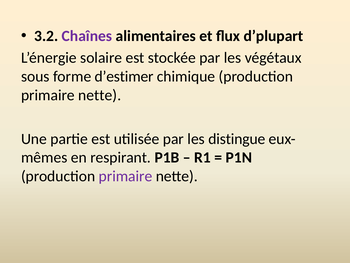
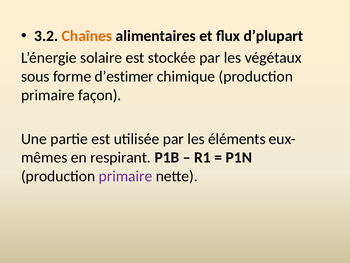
Chaînes colour: purple -> orange
nette at (100, 95): nette -> façon
distingue: distingue -> éléments
